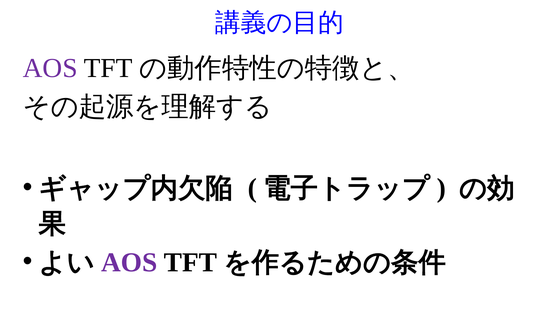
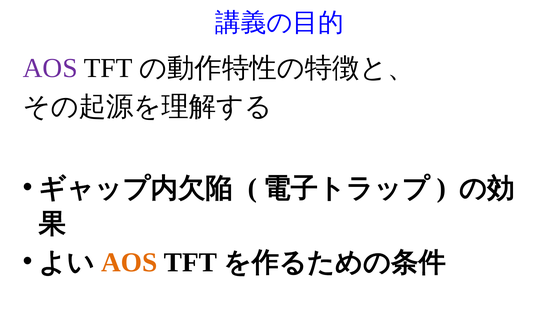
AOS at (129, 262) colour: purple -> orange
